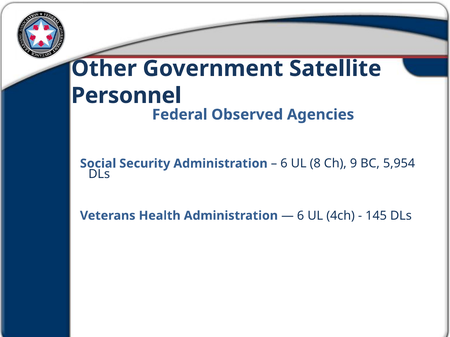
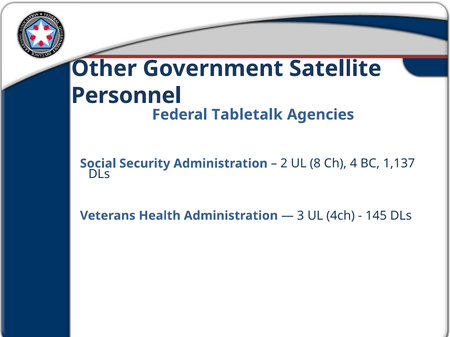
Observed: Observed -> Tabletalk
6 at (284, 164): 6 -> 2
9: 9 -> 4
5,954: 5,954 -> 1,137
6 at (301, 216): 6 -> 3
